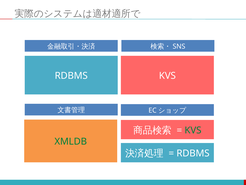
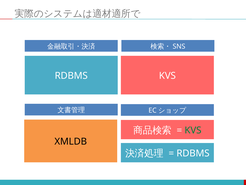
XMLDB colour: green -> black
